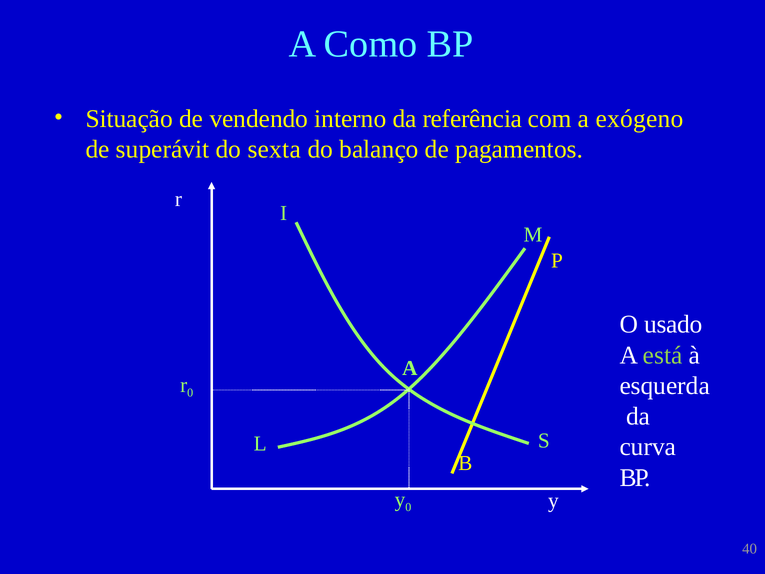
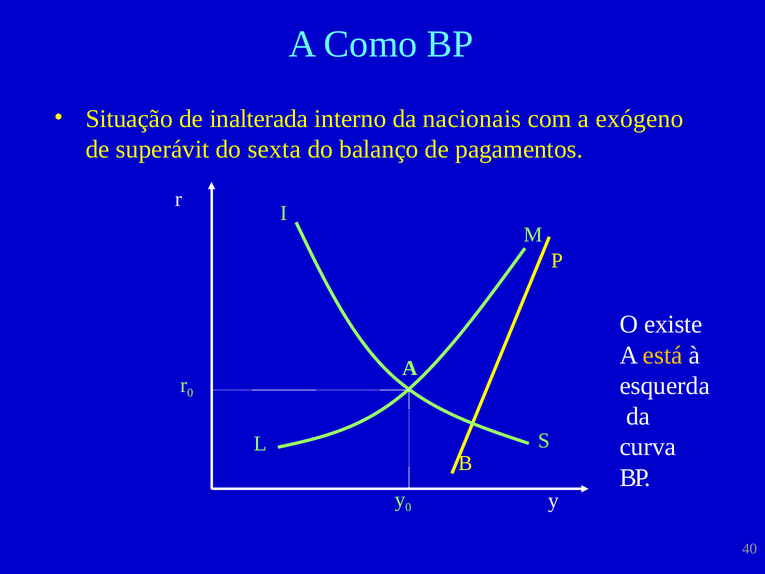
vendendo: vendendo -> inalterada
referência: referência -> nacionais
usado: usado -> existe
está colour: light green -> yellow
